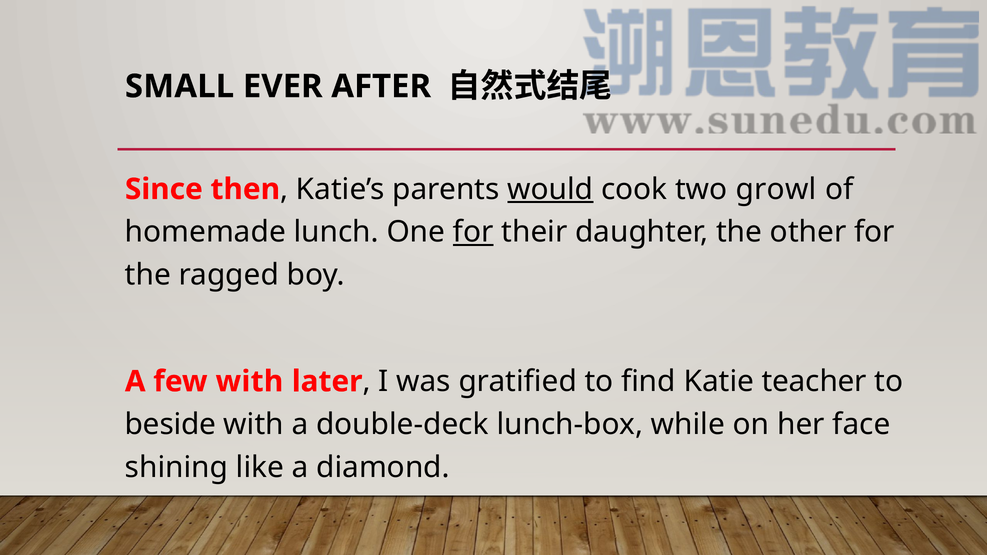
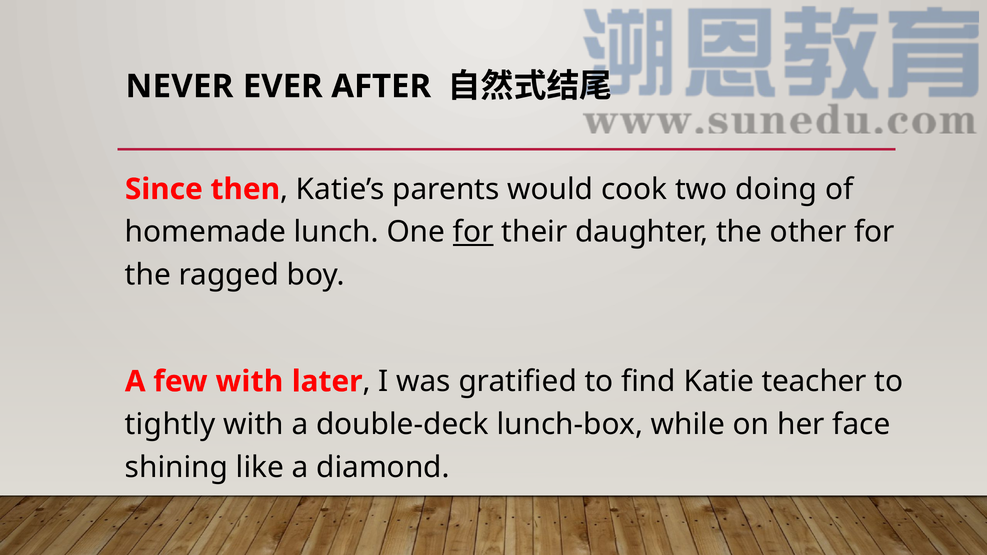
SMALL: SMALL -> NEVER
would underline: present -> none
growl: growl -> doing
beside: beside -> tightly
